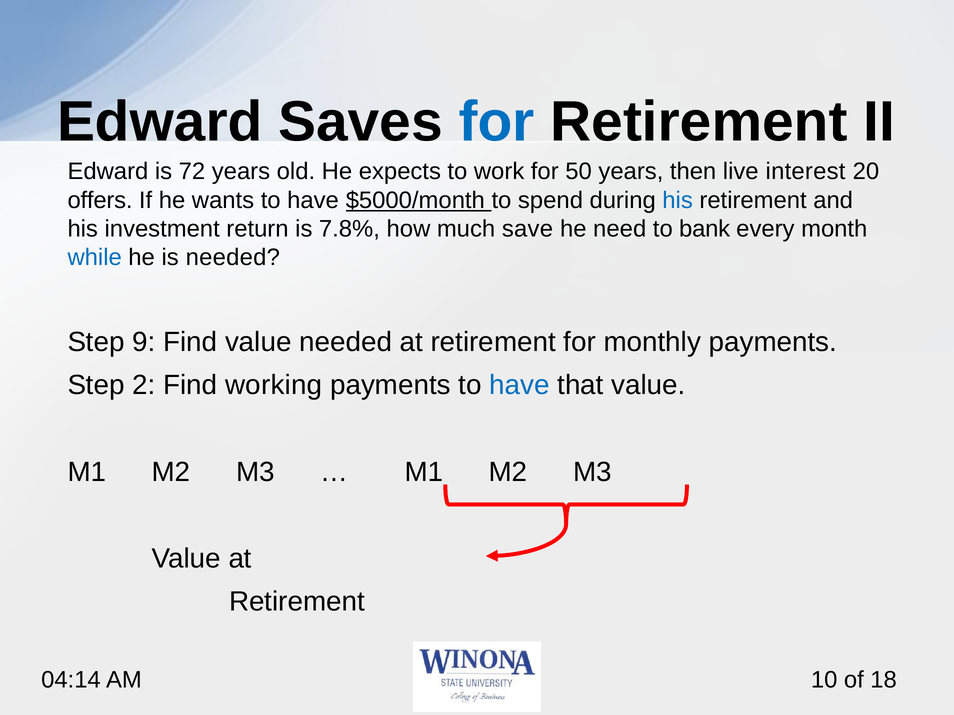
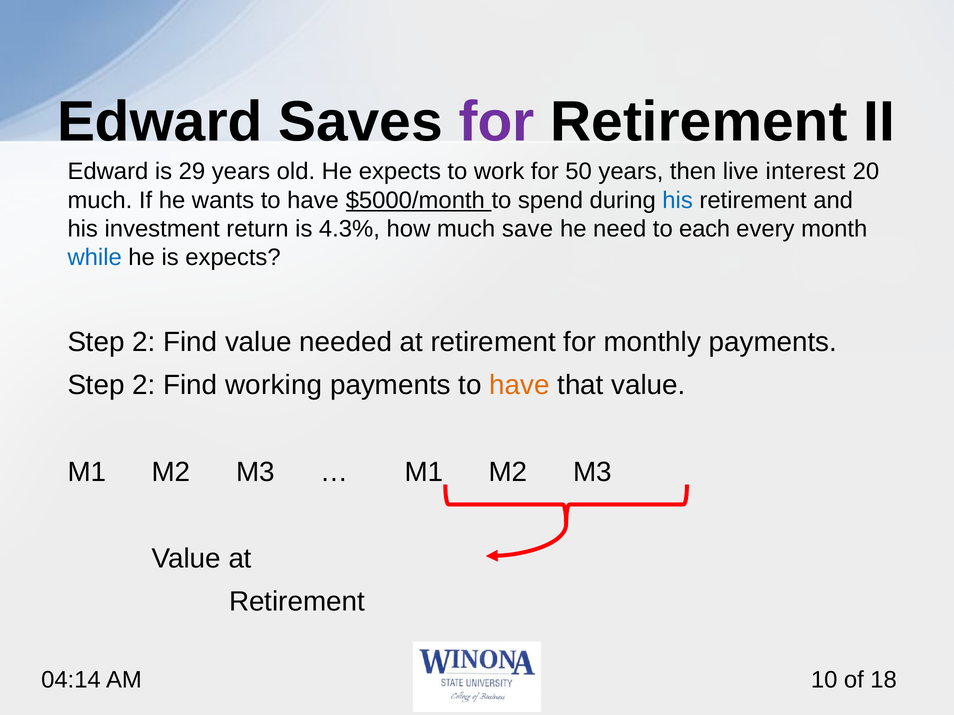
for at (497, 122) colour: blue -> purple
72: 72 -> 29
offers at (100, 200): offers -> much
7.8%: 7.8% -> 4.3%
bank: bank -> each
is needed: needed -> expects
9 at (144, 342): 9 -> 2
have at (519, 386) colour: blue -> orange
